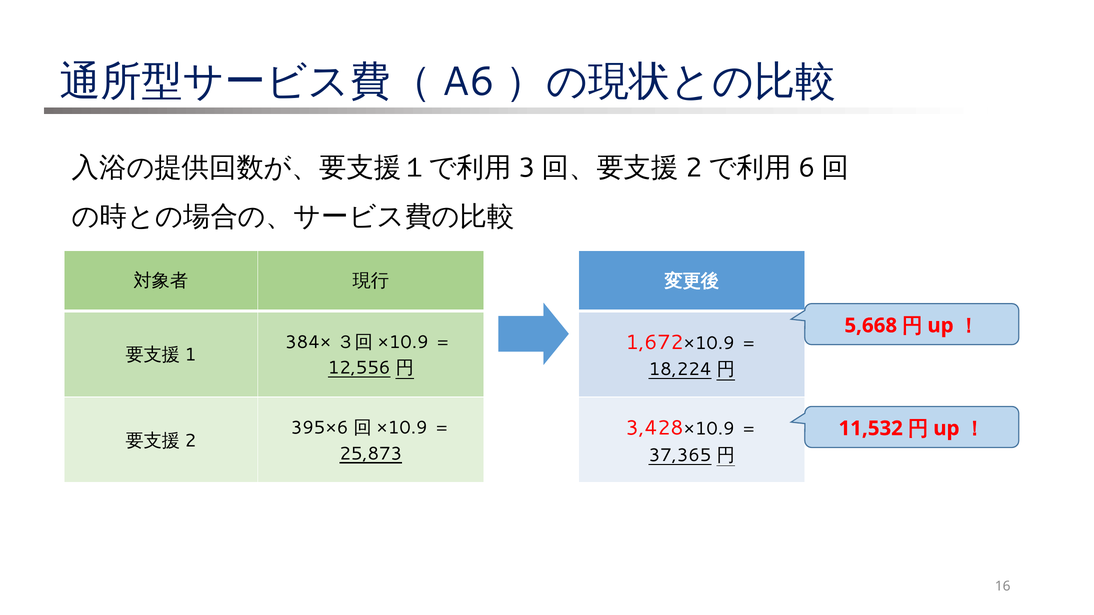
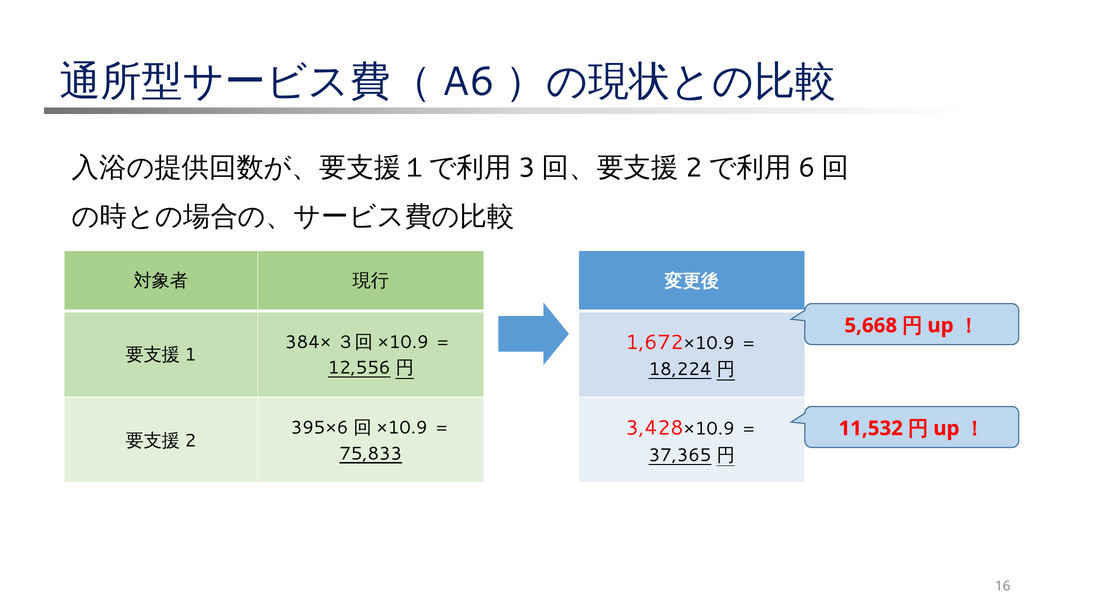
25,873: 25,873 -> 75,833
